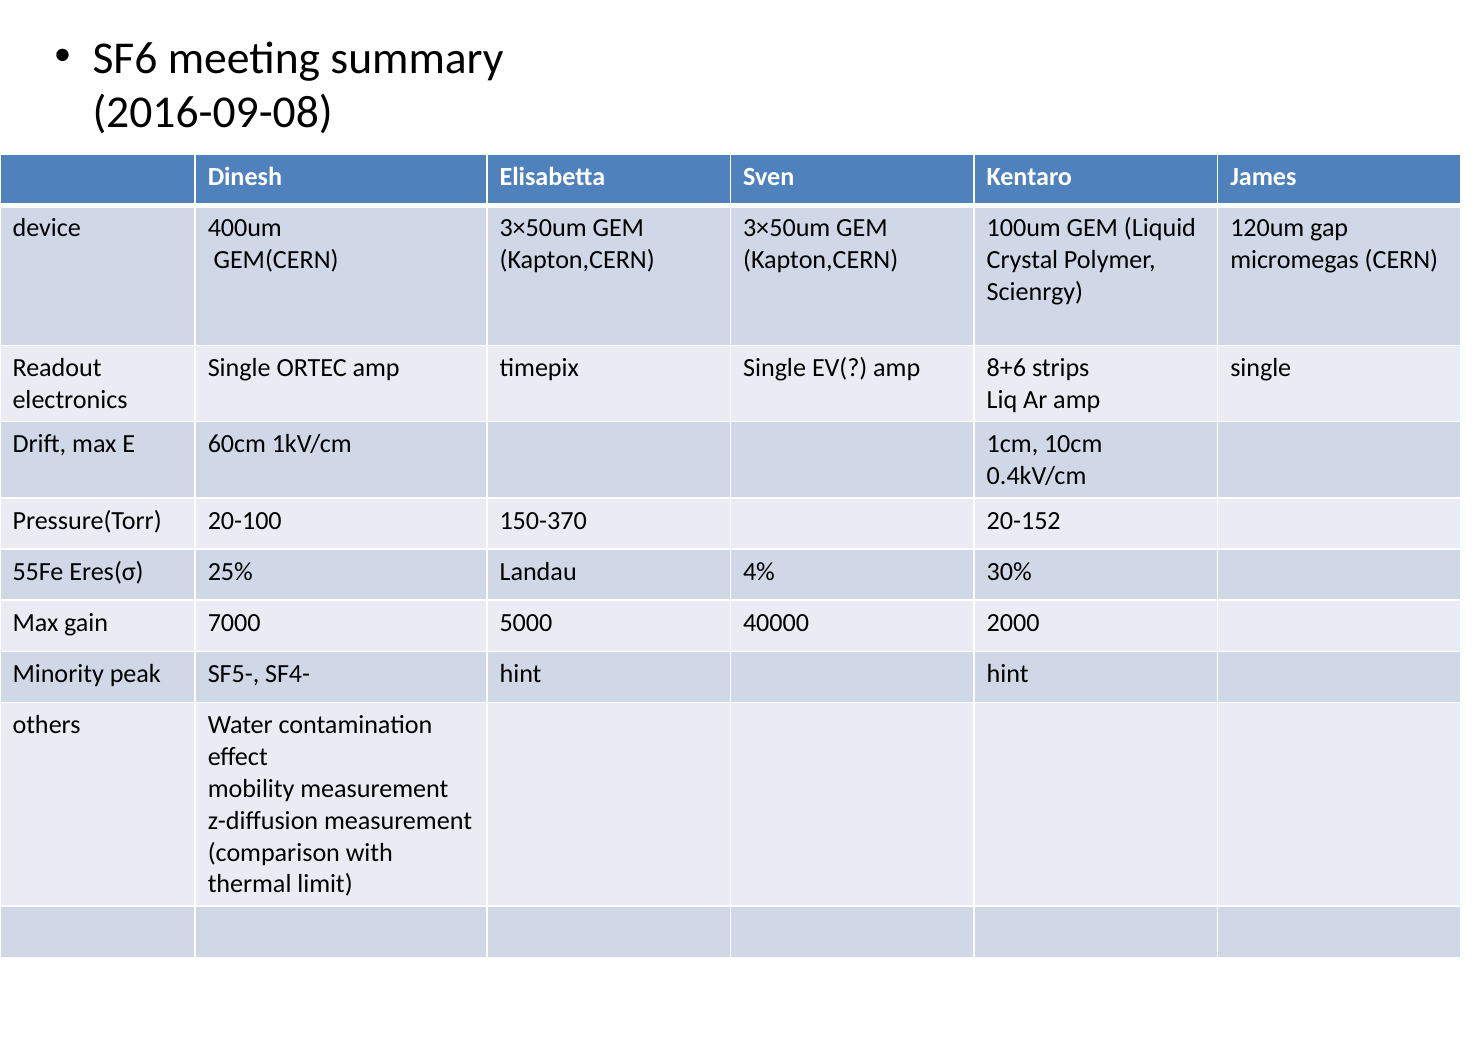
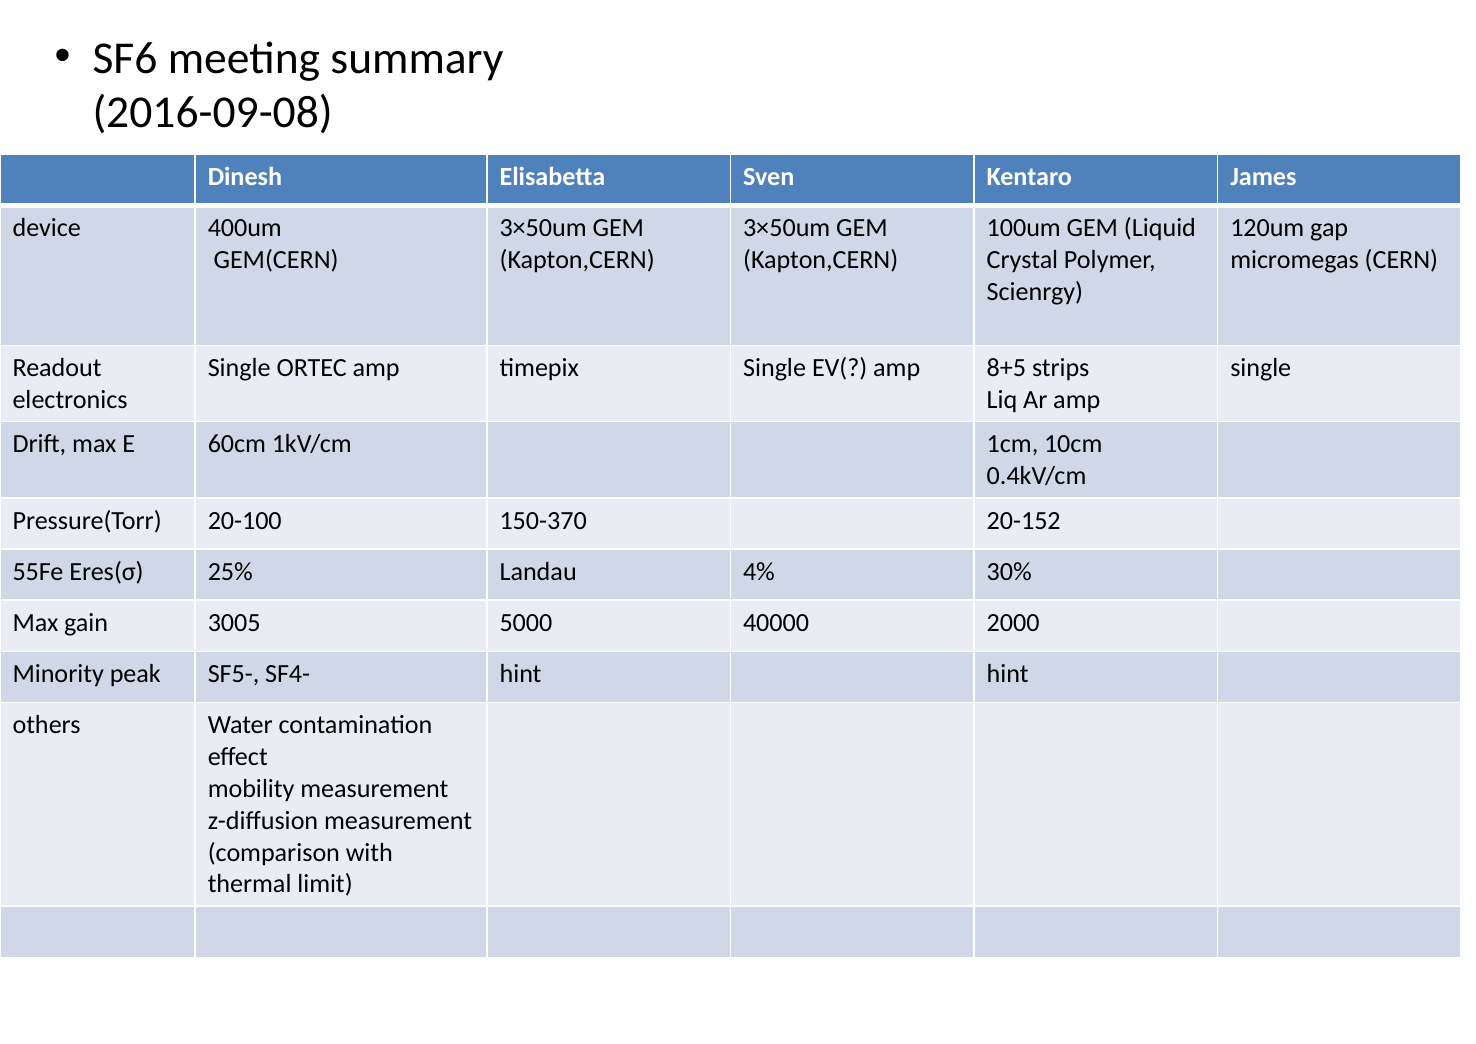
8+6: 8+6 -> 8+5
7000: 7000 -> 3005
